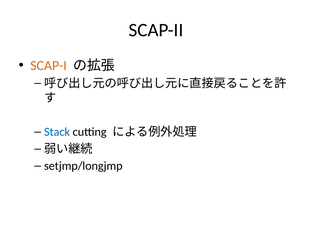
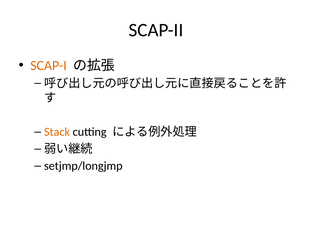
Stack colour: blue -> orange
